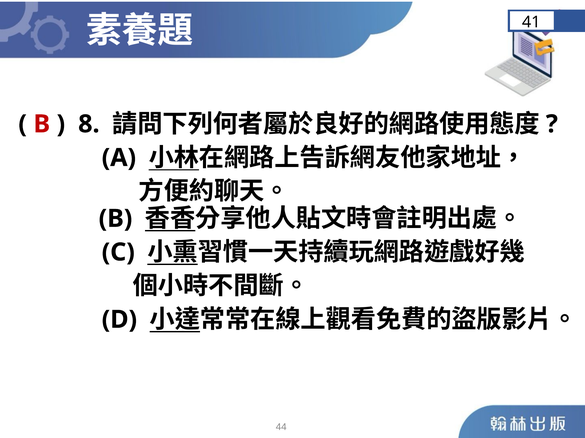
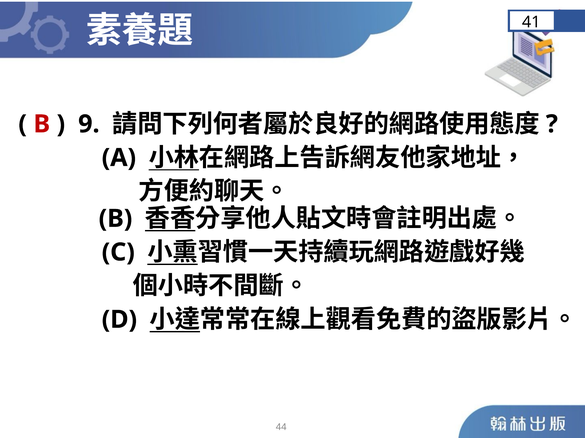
8: 8 -> 9
